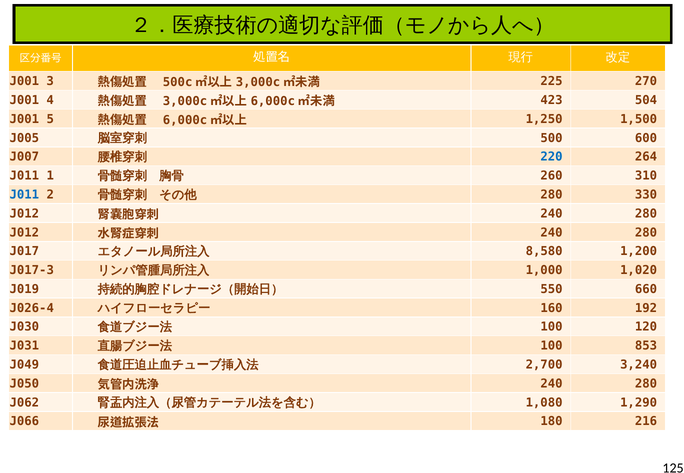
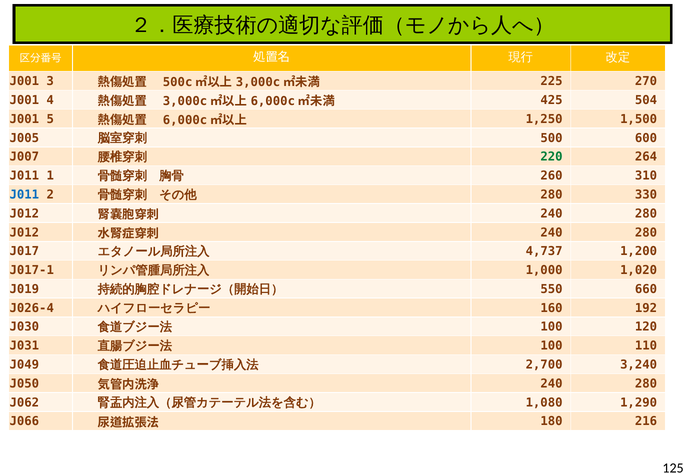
423: 423 -> 425
220 colour: blue -> green
8,580: 8,580 -> 4,737
J017-3: J017-3 -> J017-1
853: 853 -> 110
